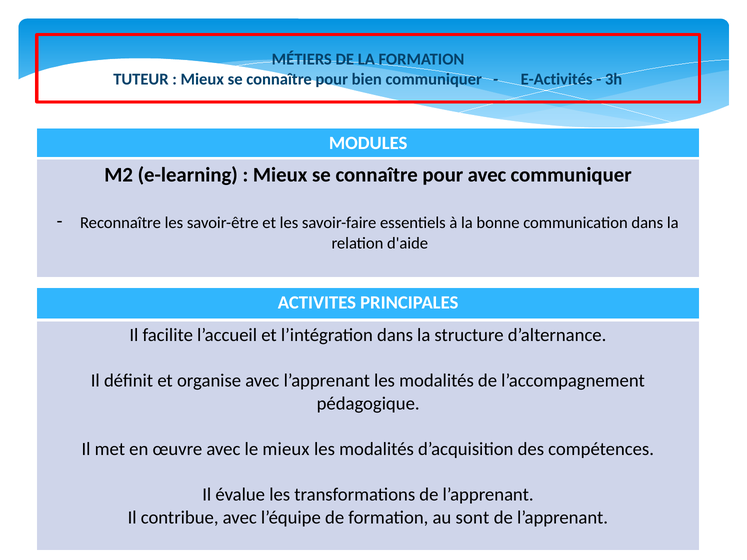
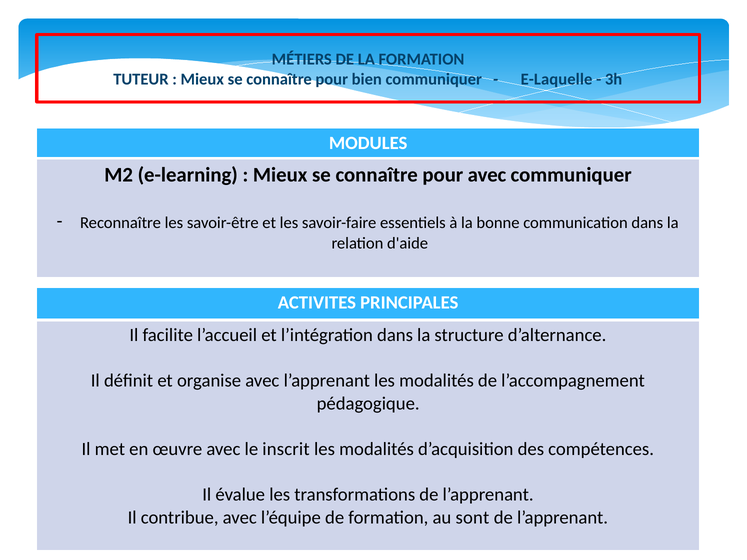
E-Activités: E-Activités -> E-Laquelle
le mieux: mieux -> inscrit
